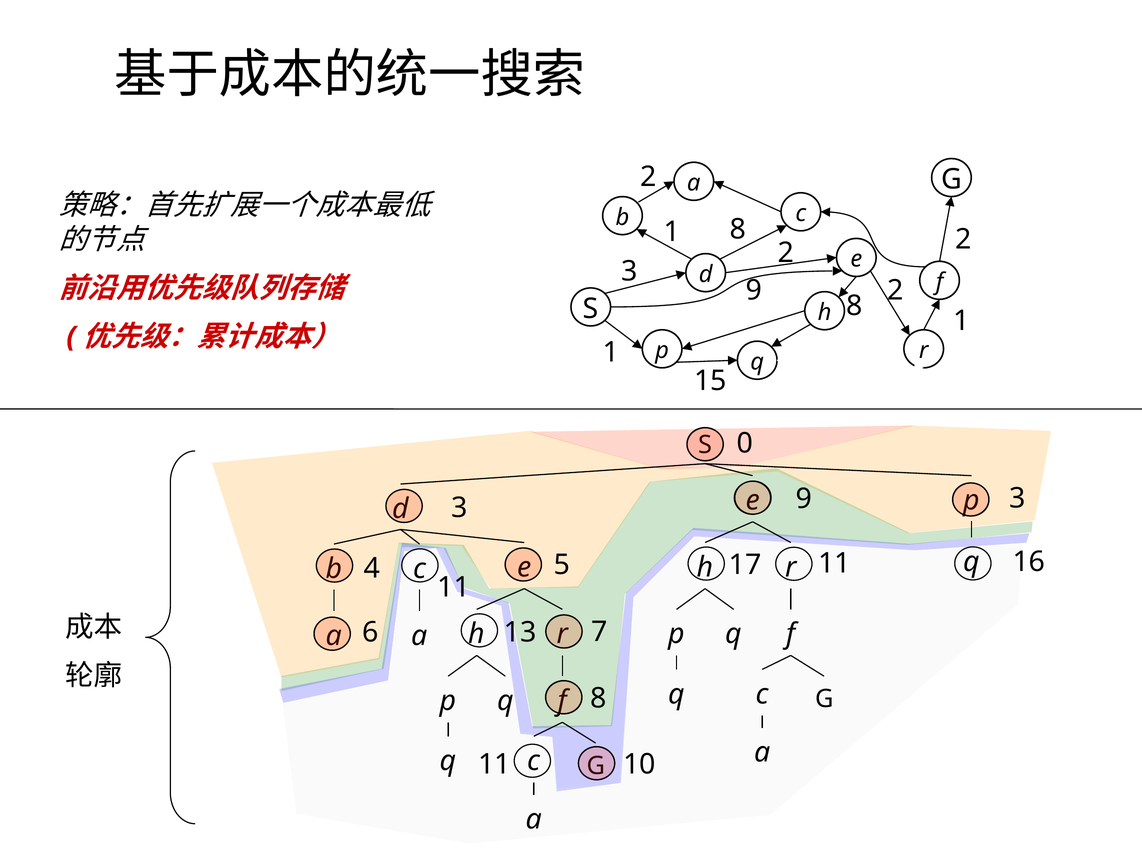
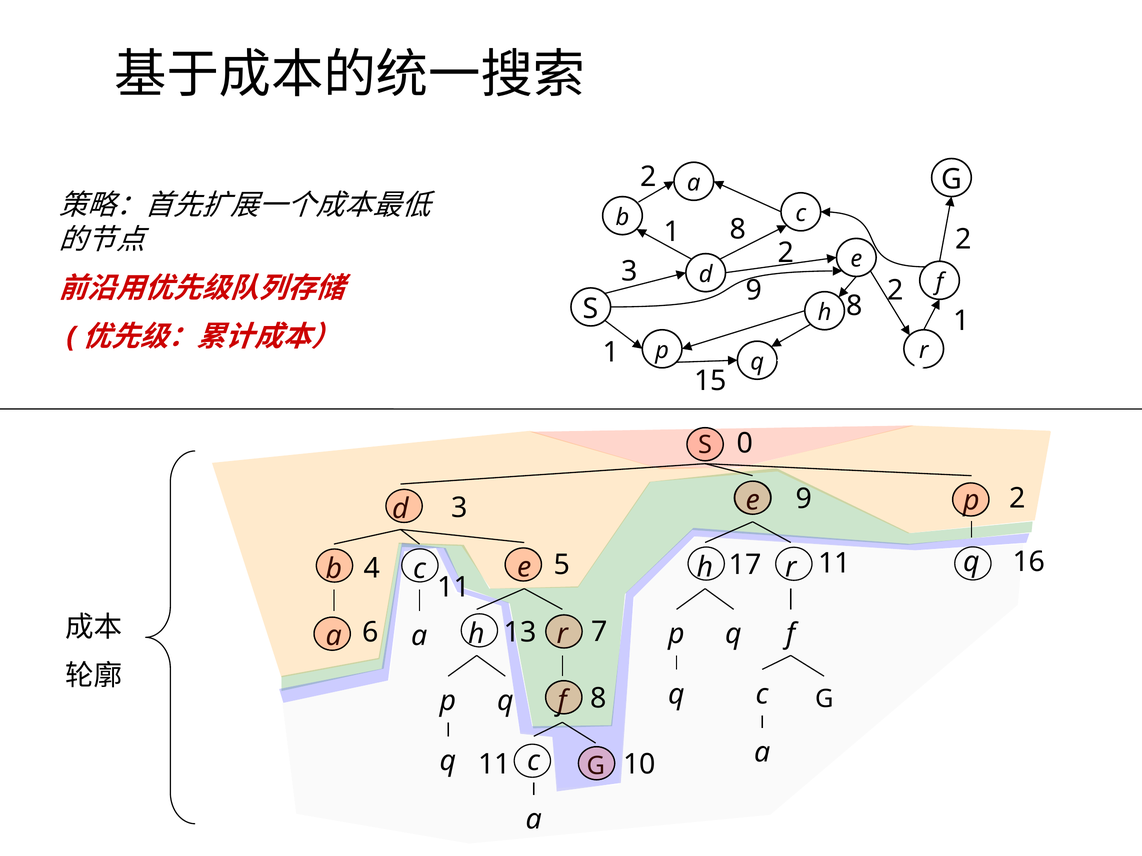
9 3: 3 -> 2
